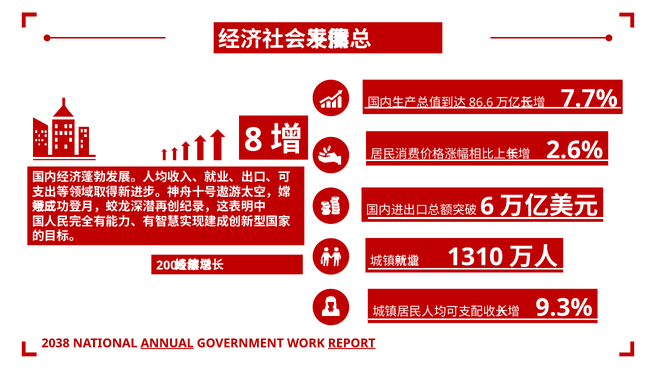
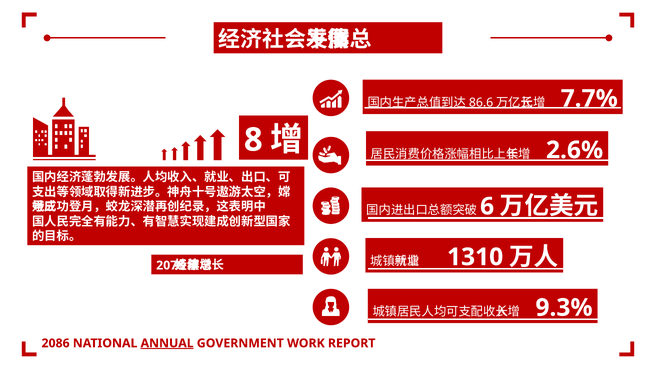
2008: 2008 -> 2078
2038: 2038 -> 2086
REPORT underline: present -> none
